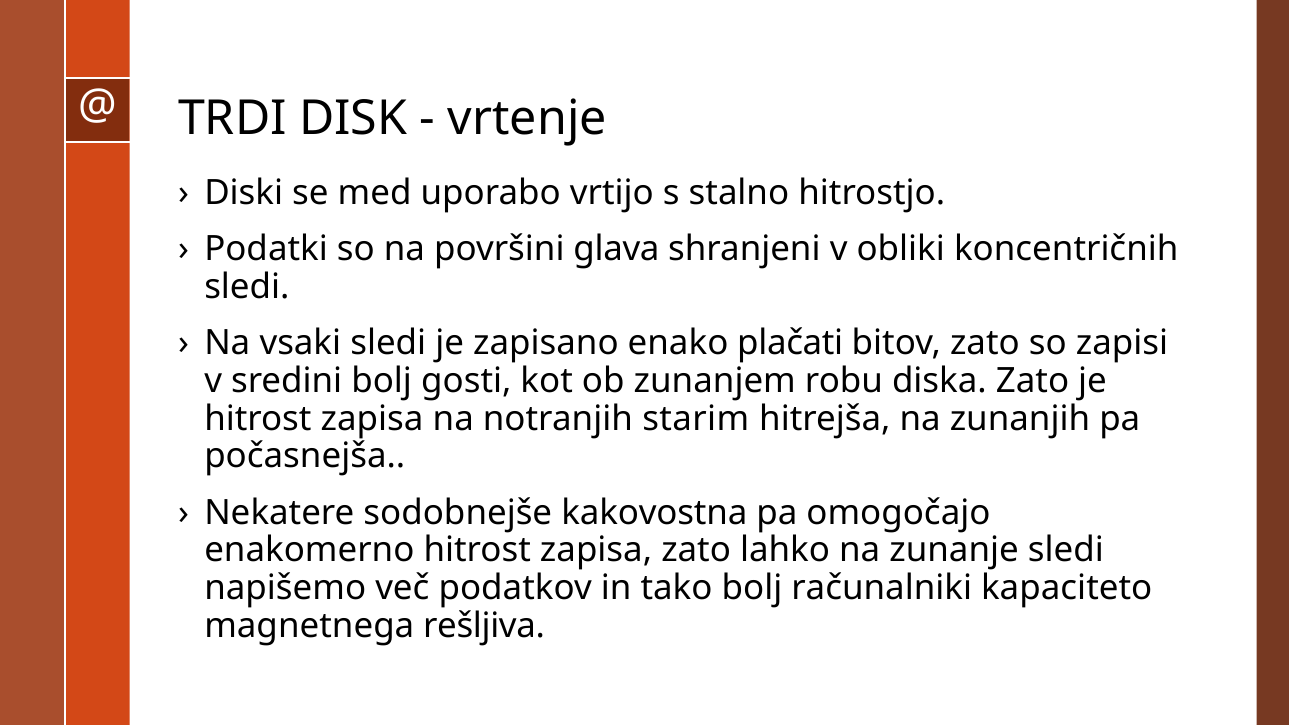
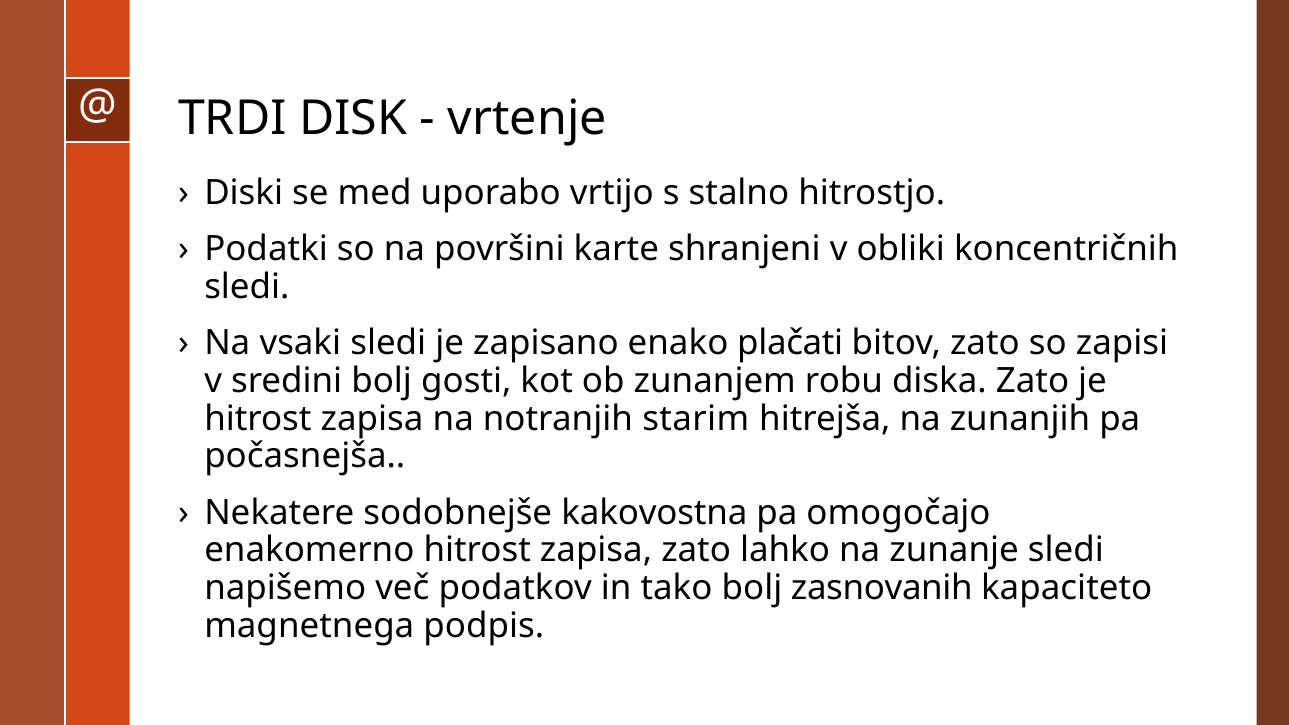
glava: glava -> karte
računalniki: računalniki -> zasnovanih
rešljiva: rešljiva -> podpis
